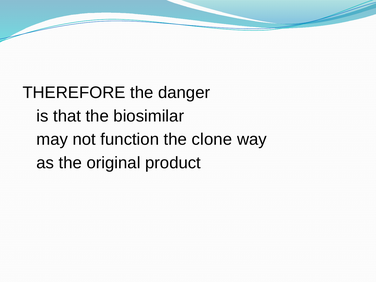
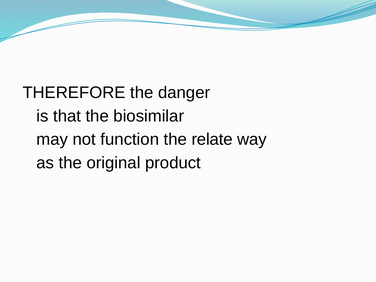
clone: clone -> relate
